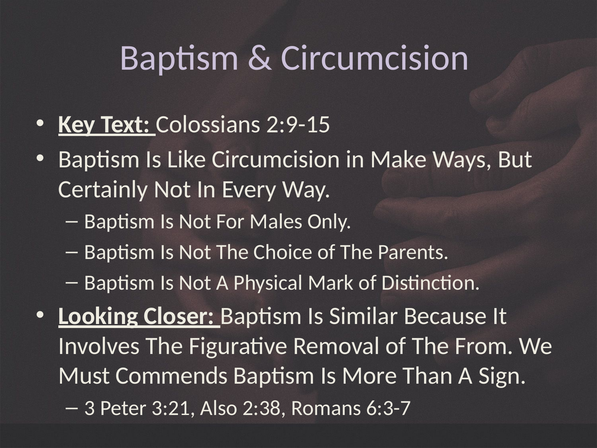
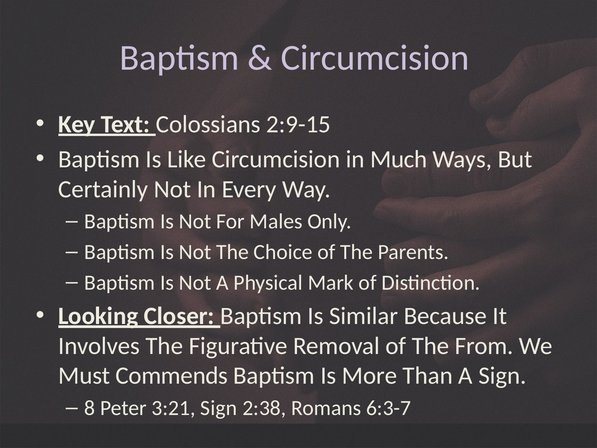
Make: Make -> Much
3: 3 -> 8
3:21 Also: Also -> Sign
